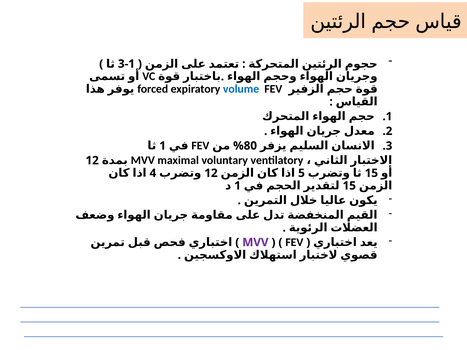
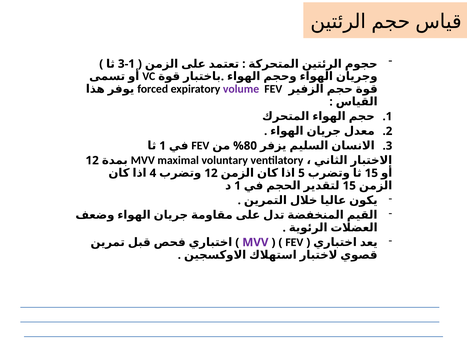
volume colour: blue -> purple
